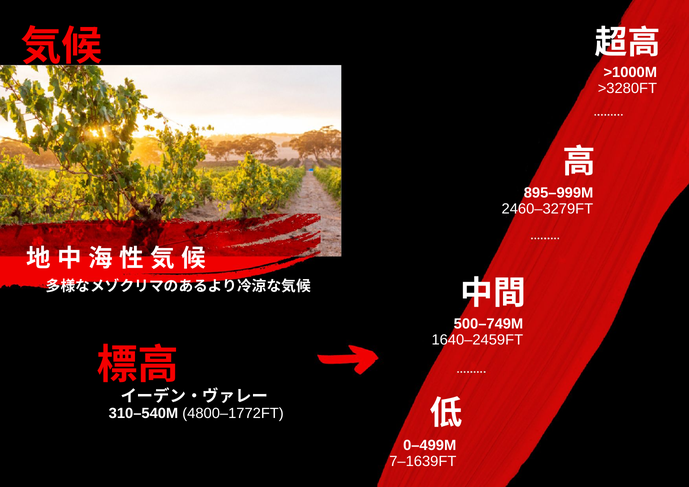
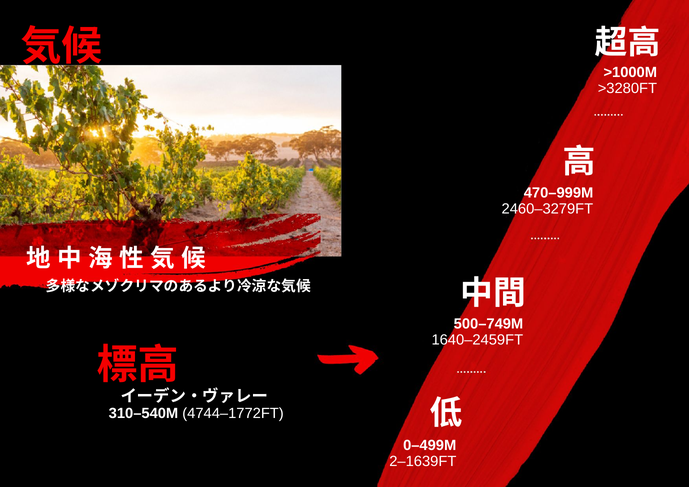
895–999M: 895–999M -> 470–999M
4800–1772FT: 4800–1772FT -> 4744–1772FT
7–1639FT: 7–1639FT -> 2–1639FT
